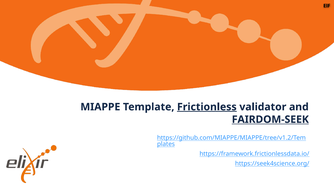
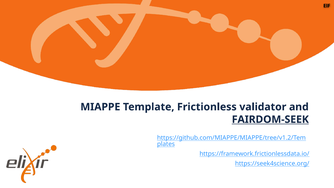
Frictionless underline: present -> none
